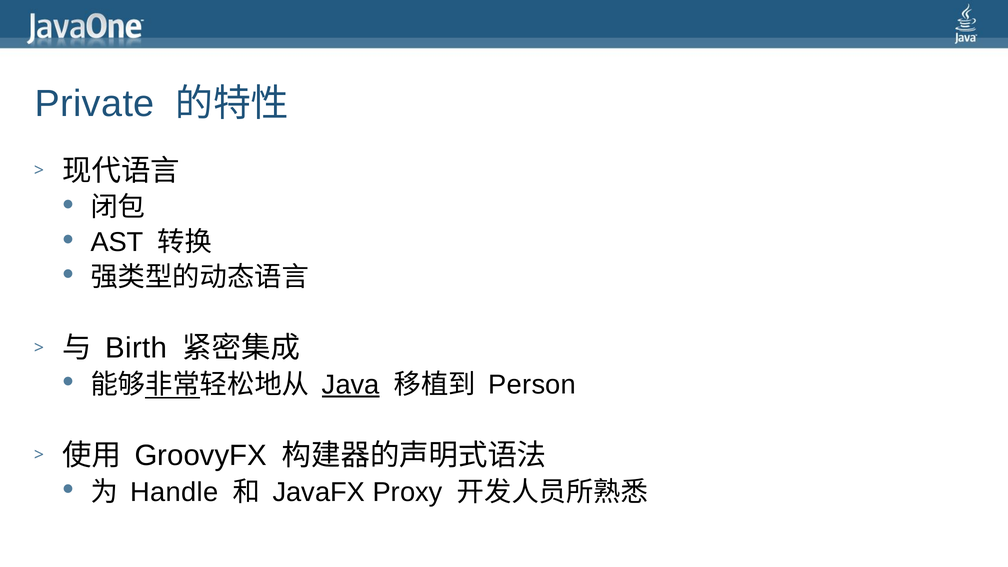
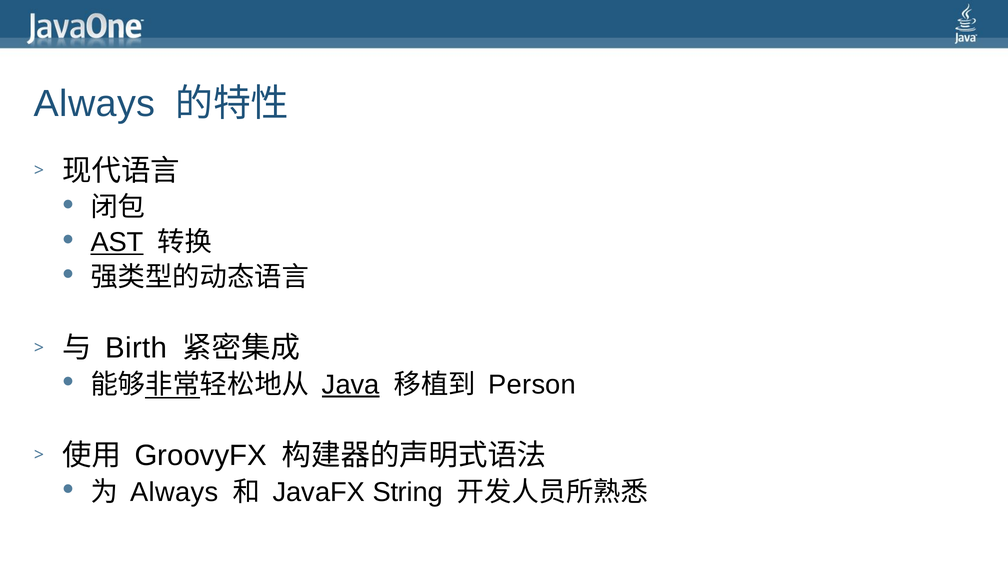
Private at (95, 104): Private -> Always
AST underline: none -> present
Handle at (174, 492): Handle -> Always
Proxy: Proxy -> String
